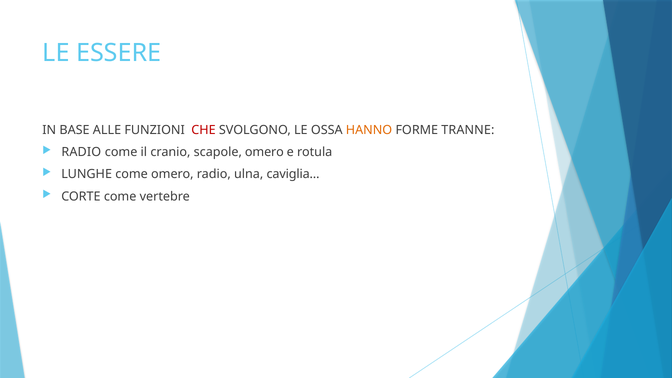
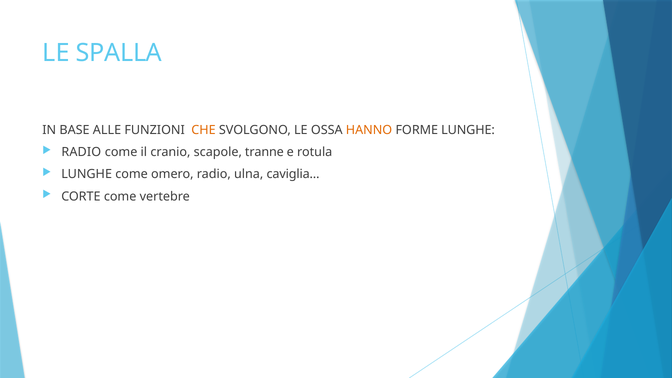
ESSERE: ESSERE -> SPALLA
CHE colour: red -> orange
FORME TRANNE: TRANNE -> LUNGHE
scapole omero: omero -> tranne
